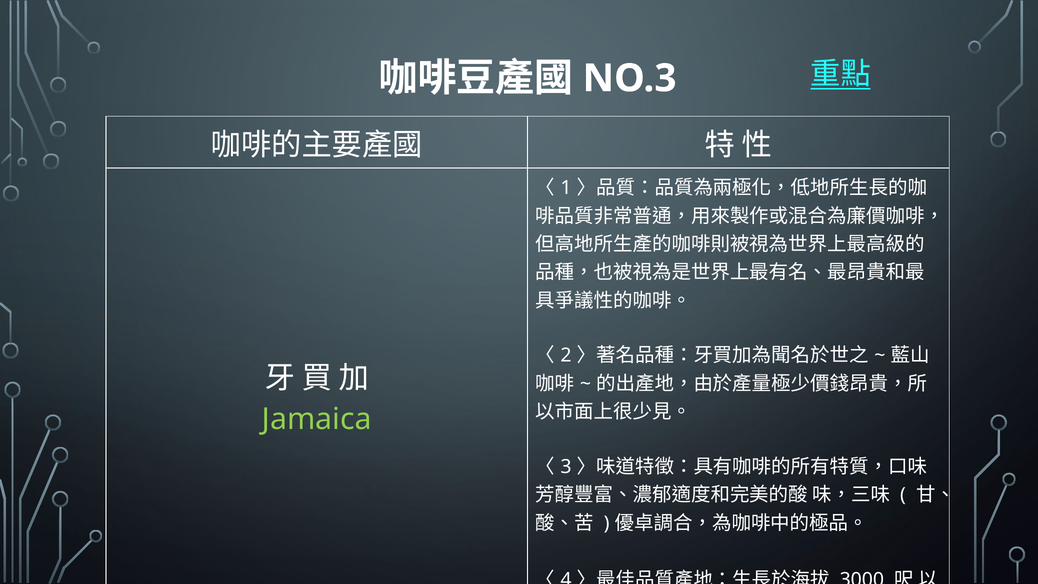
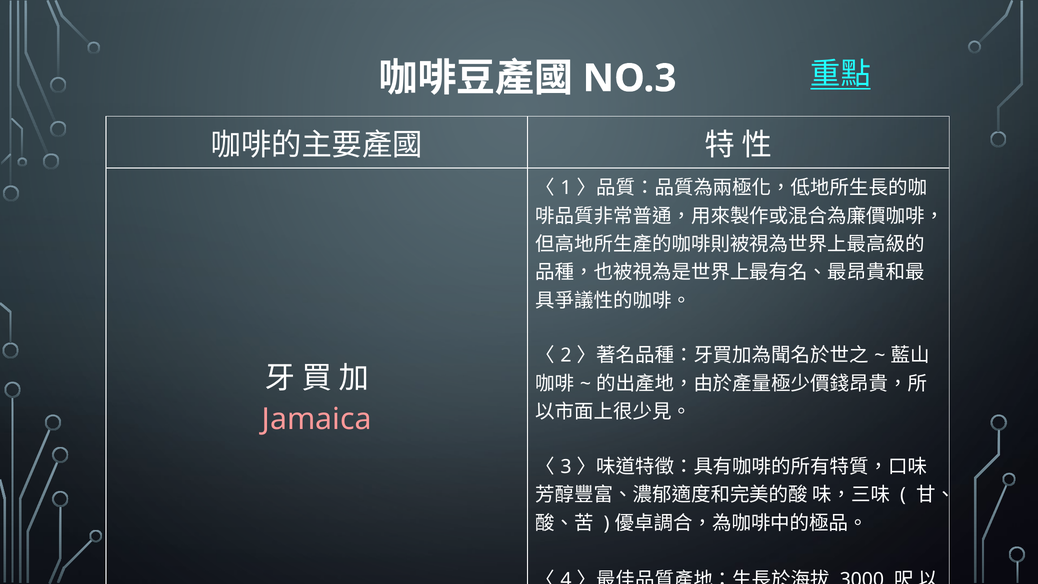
Jamaica colour: light green -> pink
